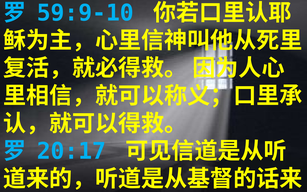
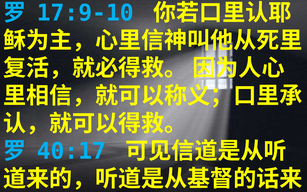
59:9-10: 59:9-10 -> 17:9-10
20:17: 20:17 -> 40:17
